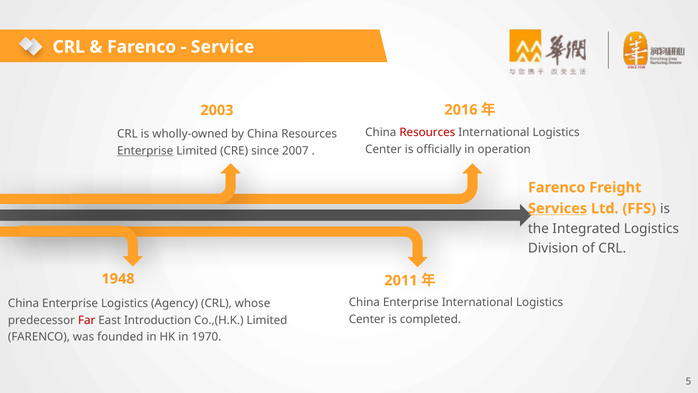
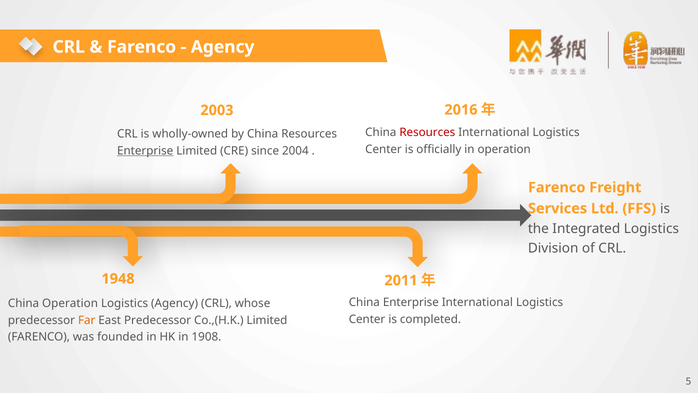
Service at (222, 47): Service -> Agency
2007: 2007 -> 2004
Services underline: present -> none
Enterprise at (70, 303): Enterprise -> Operation
Far colour: red -> orange
East Introduction: Introduction -> Predecessor
1970: 1970 -> 1908
